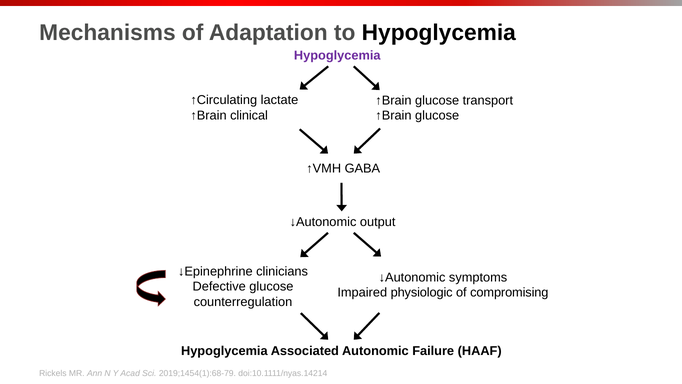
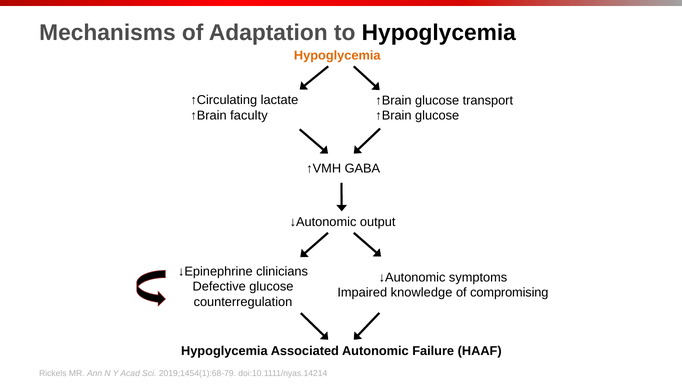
Hypoglycemia at (337, 55) colour: purple -> orange
clinical: clinical -> faculty
physiologic: physiologic -> knowledge
